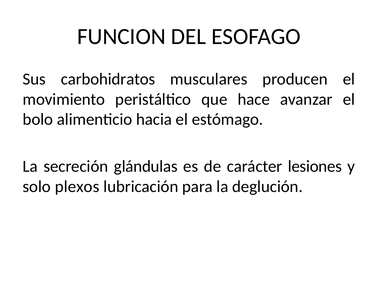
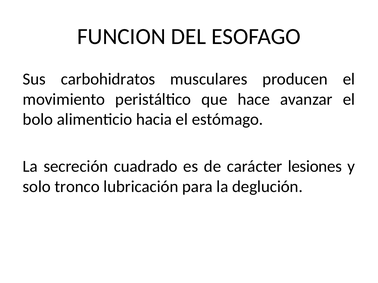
glándulas: glándulas -> cuadrado
plexos: plexos -> tronco
